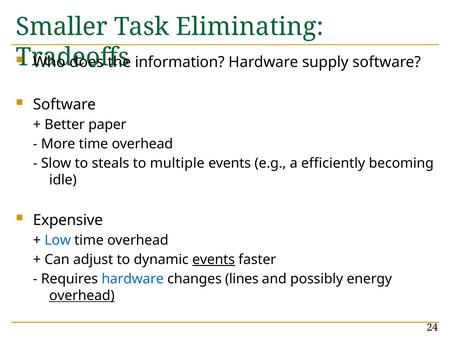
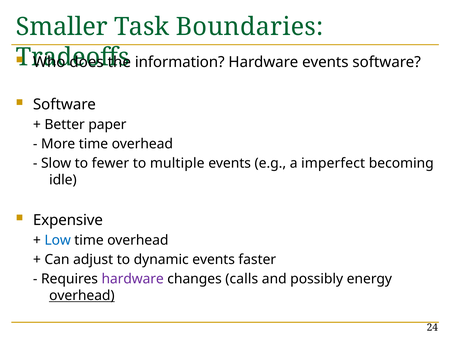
Eliminating: Eliminating -> Boundaries
Hardware supply: supply -> events
steals: steals -> fewer
efficiently: efficiently -> imperfect
events at (214, 259) underline: present -> none
hardware at (133, 279) colour: blue -> purple
lines: lines -> calls
